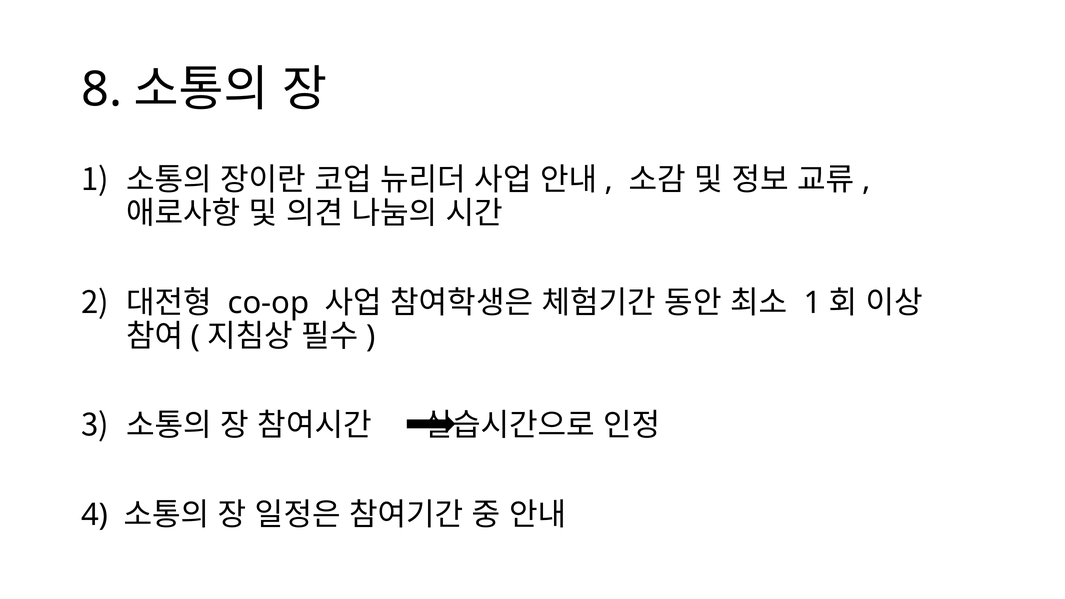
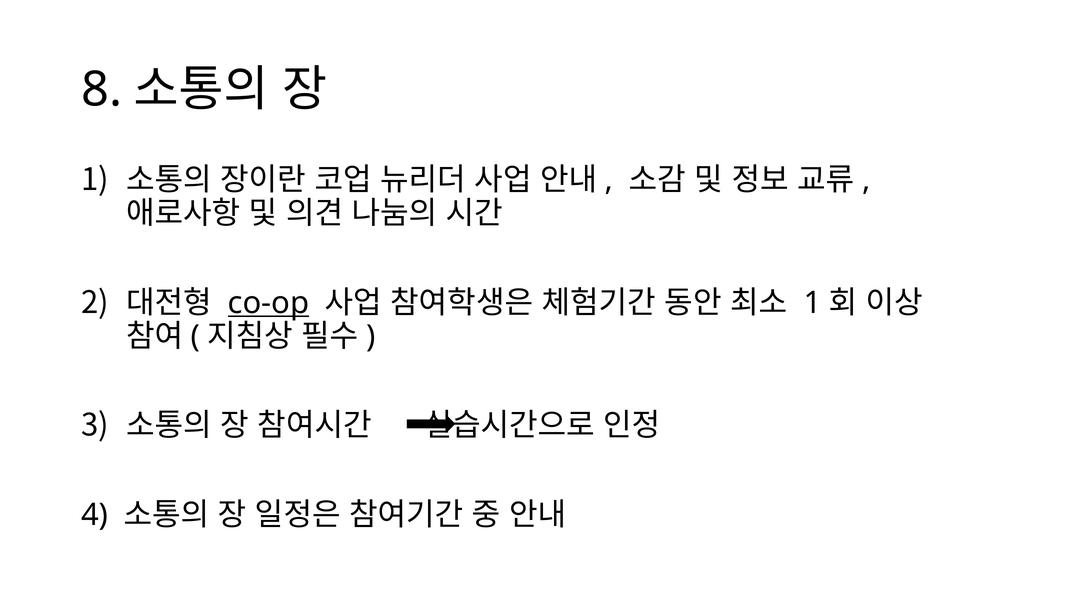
co-op underline: none -> present
